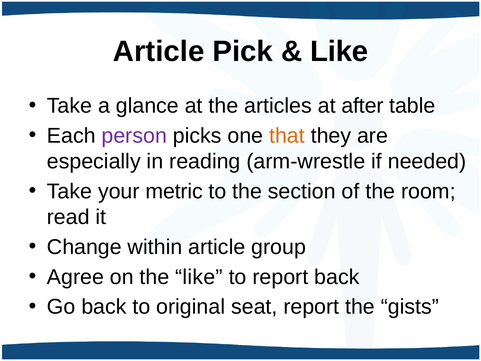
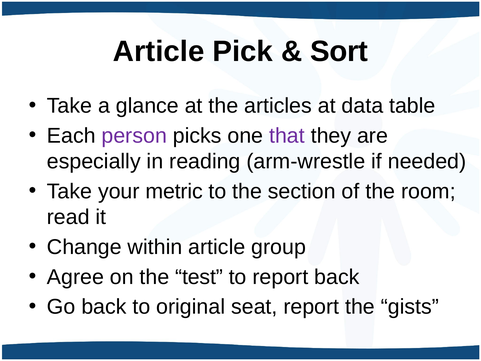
Like at (339, 51): Like -> Sort
after: after -> data
that colour: orange -> purple
the like: like -> test
